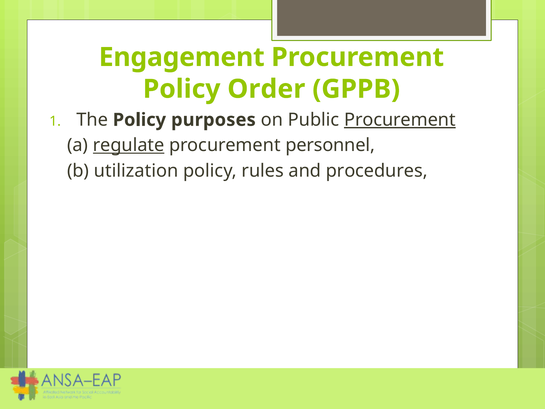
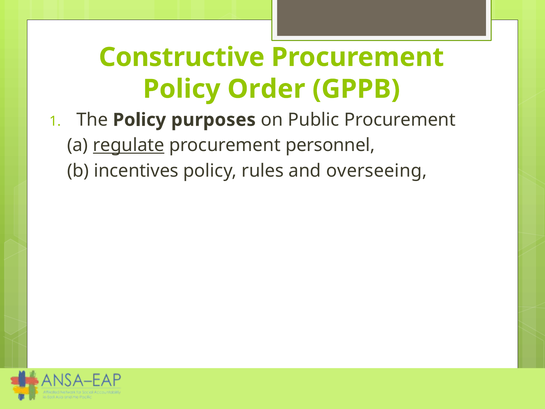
Engagement: Engagement -> Constructive
Procurement at (400, 120) underline: present -> none
utilization: utilization -> incentives
procedures: procedures -> overseeing
